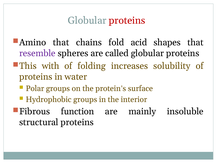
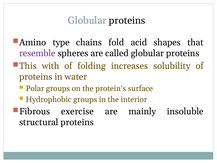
proteins at (127, 20) colour: red -> black
Amino that: that -> type
function: function -> exercise
